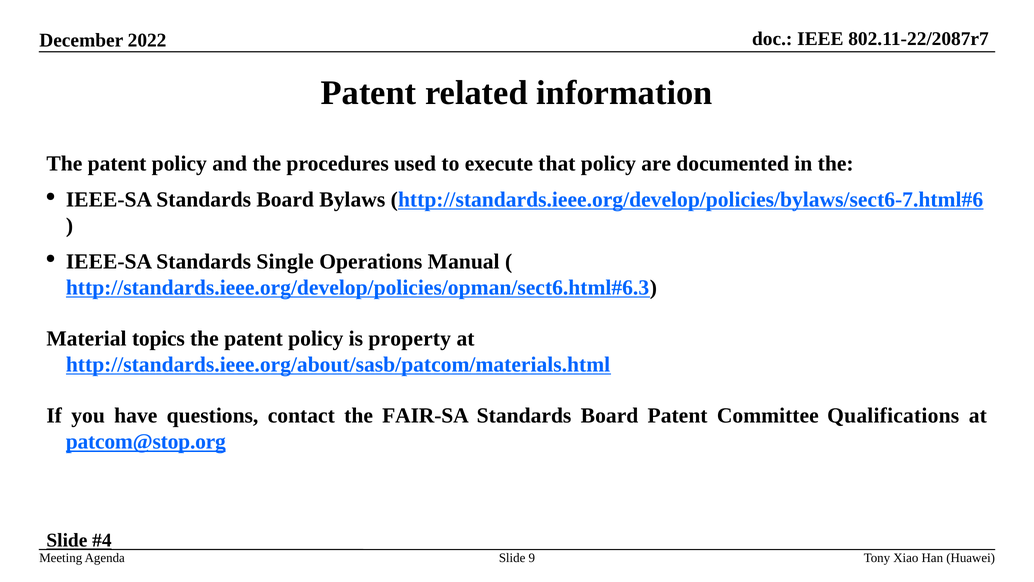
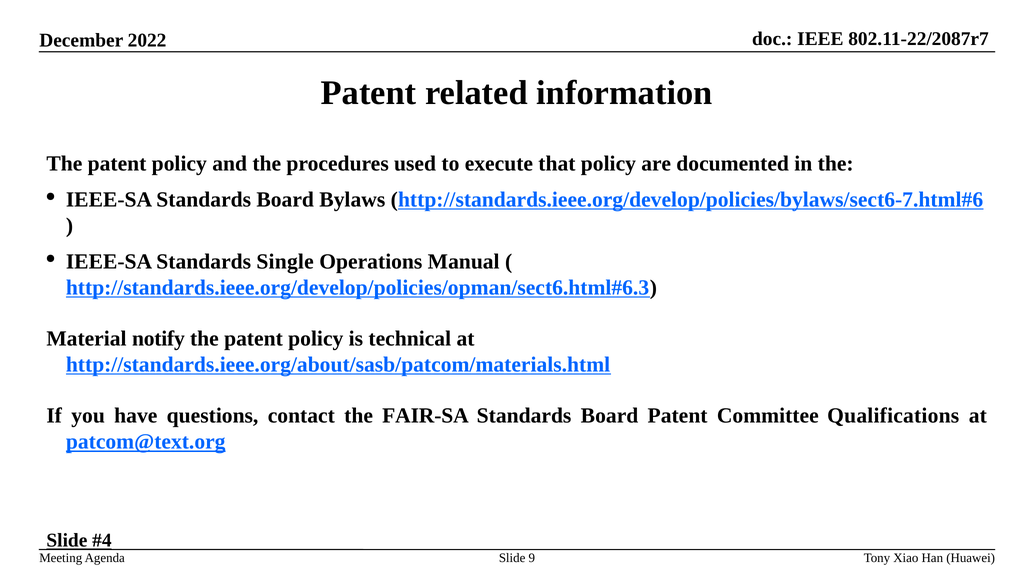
topics: topics -> notify
property: property -> technical
patcom@stop.org: patcom@stop.org -> patcom@text.org
